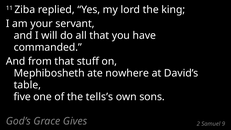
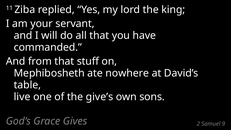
five: five -> live
tells’s: tells’s -> give’s
